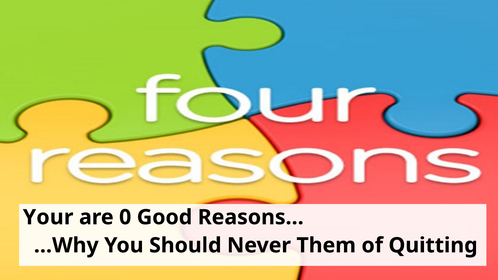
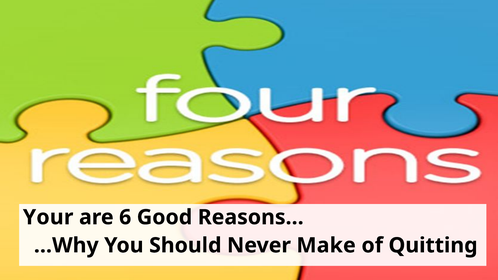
0: 0 -> 6
Them: Them -> Make
